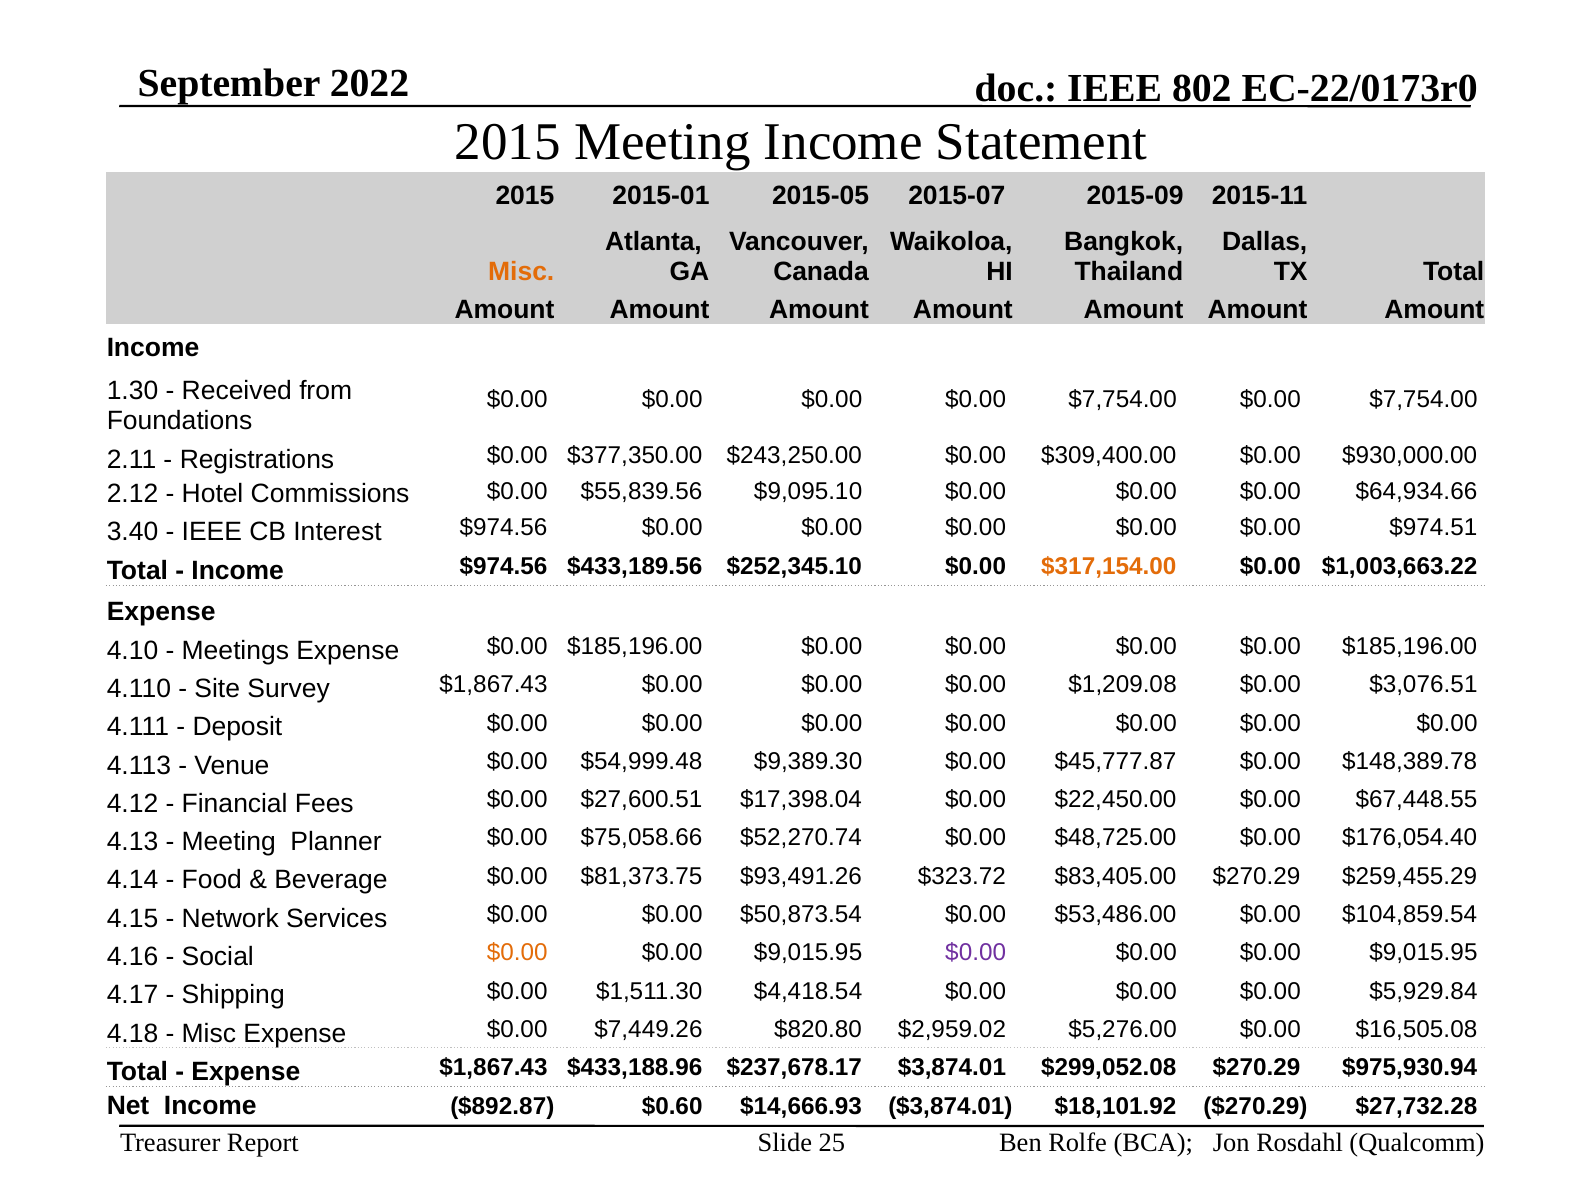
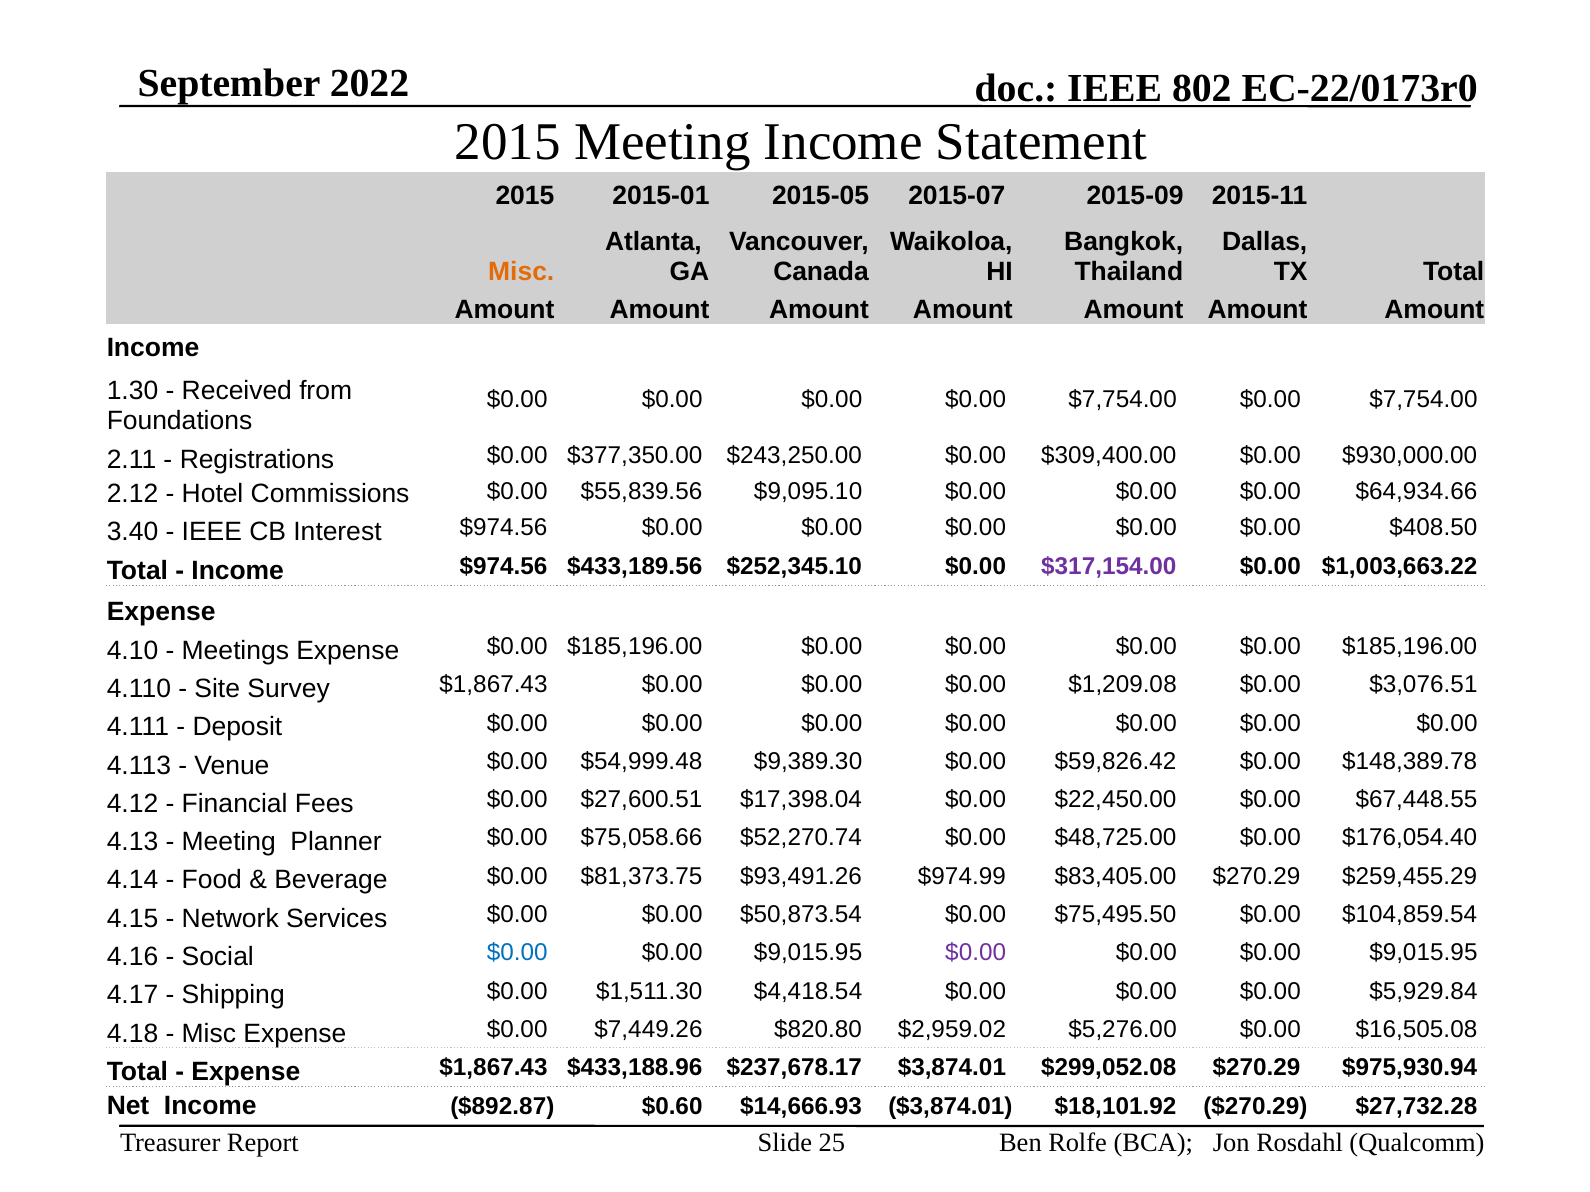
$974.51: $974.51 -> $408.50
$317,154.00 colour: orange -> purple
$45,777.87: $45,777.87 -> $59,826.42
$323.72: $323.72 -> $974.99
$53,486.00: $53,486.00 -> $75,495.50
$0.00 at (517, 953) colour: orange -> blue
